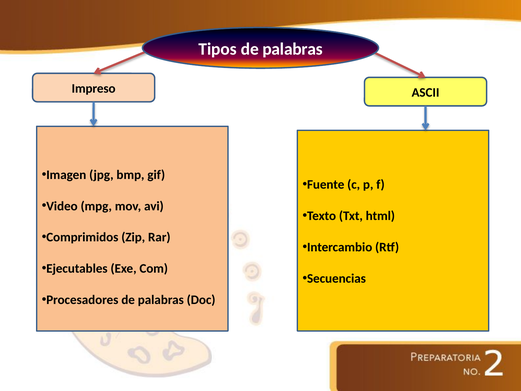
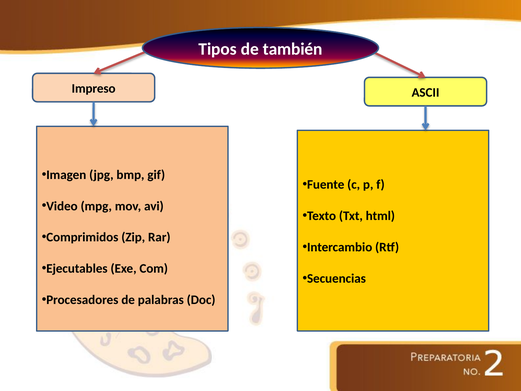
Tipos de palabras: palabras -> también
